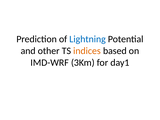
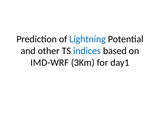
indices colour: orange -> blue
